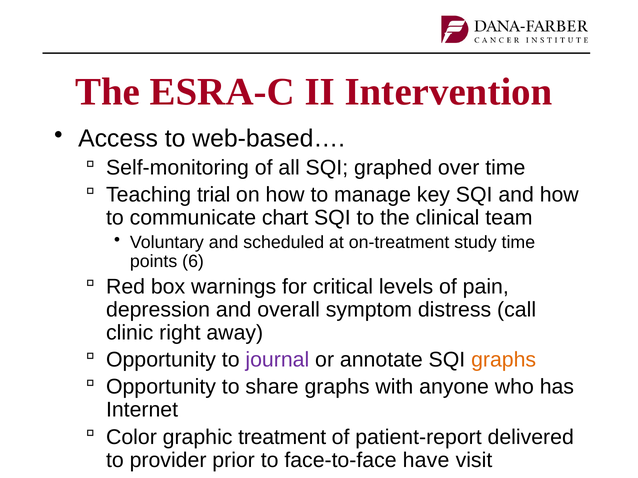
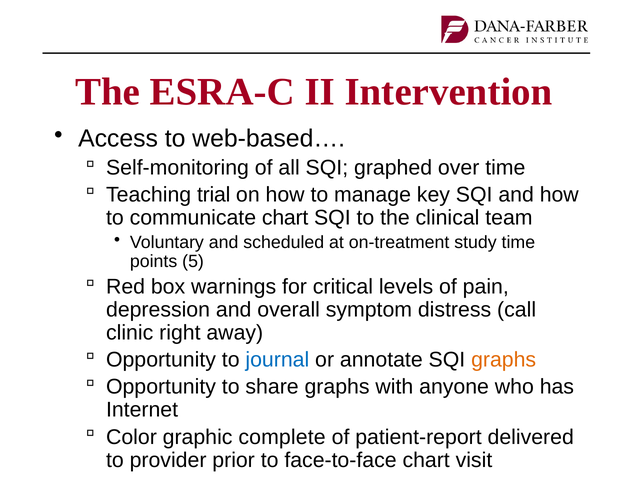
6: 6 -> 5
journal colour: purple -> blue
treatment: treatment -> complete
face-to-face have: have -> chart
